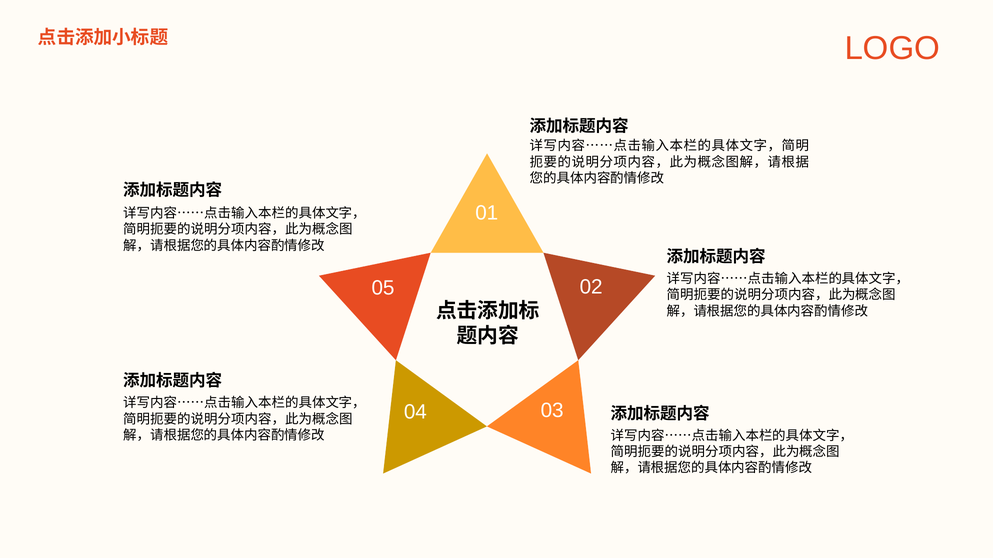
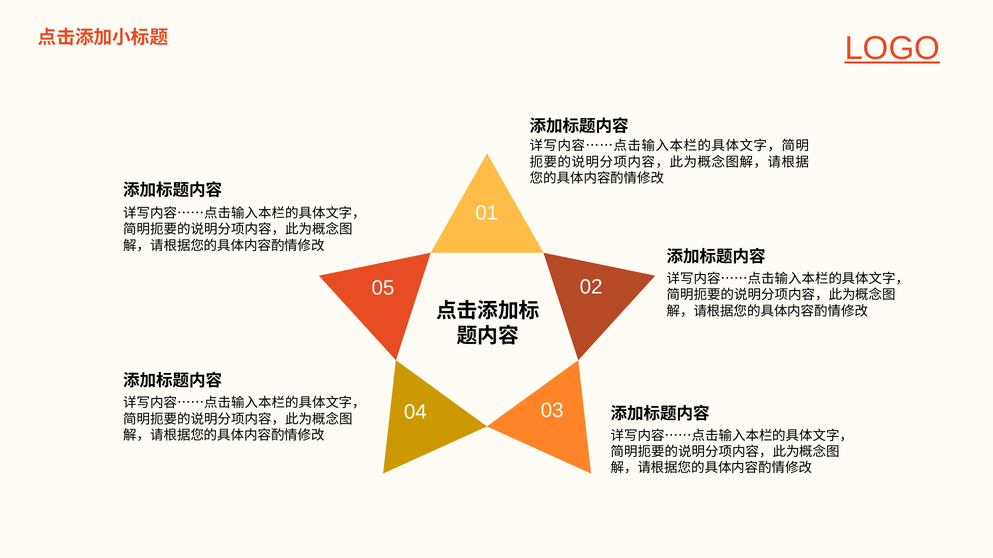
LOGO underline: none -> present
